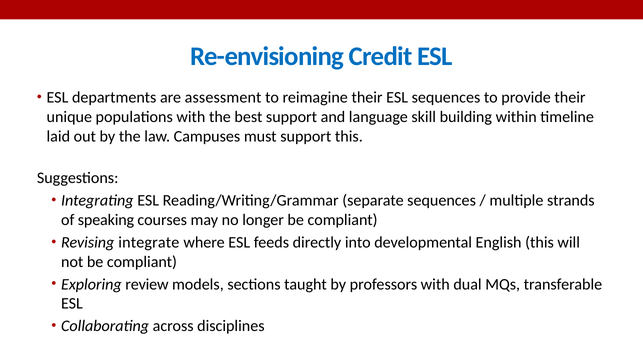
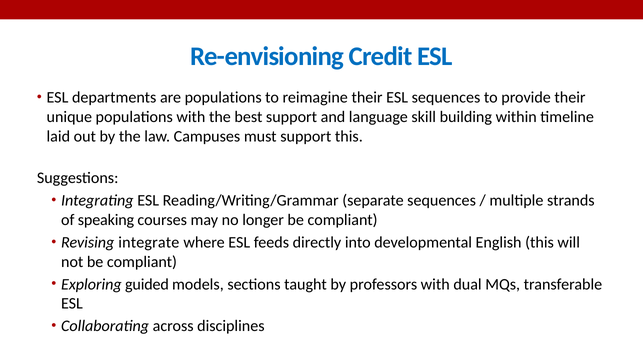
are assessment: assessment -> populations
review: review -> guided
